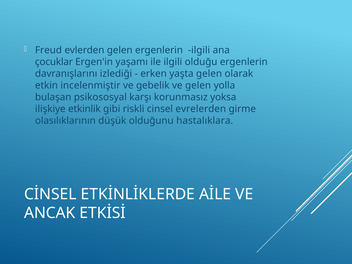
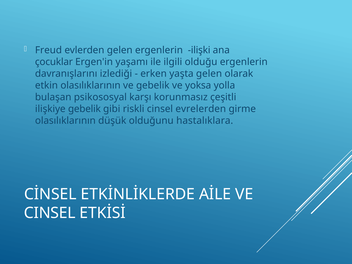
ergenlerin ilgili: ilgili -> ilişki
etkin incelenmiştir: incelenmiştir -> olasılıklarının
ve gelen: gelen -> yoksa
yoksa: yoksa -> çeşitli
ilişkiye etkinlik: etkinlik -> gebelik
ANCAK at (50, 213): ANCAK -> CINSEL
